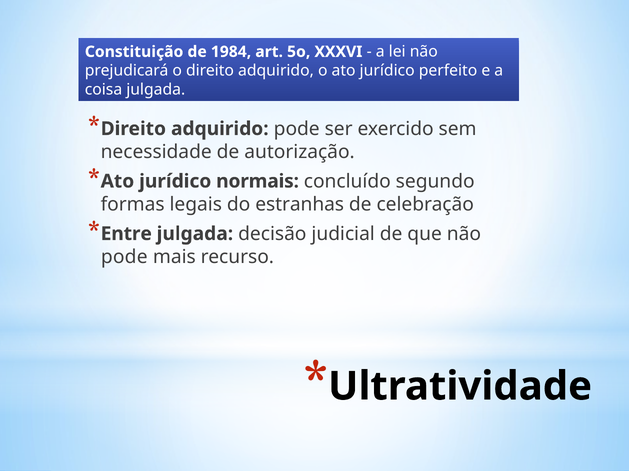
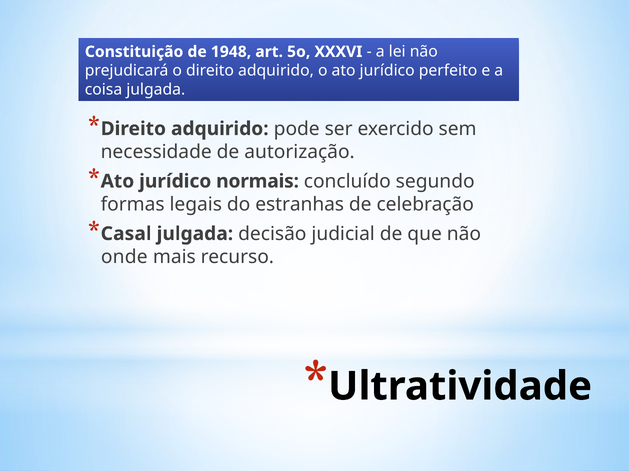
1984: 1984 -> 1948
Entre: Entre -> Casal
pode at (124, 257): pode -> onde
